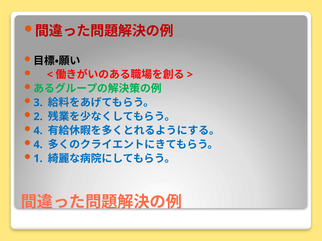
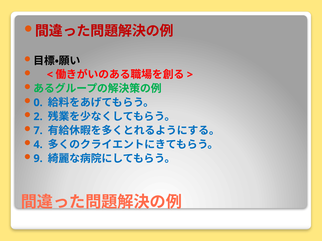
3: 3 -> 0
4 at (38, 131): 4 -> 7
1: 1 -> 9
